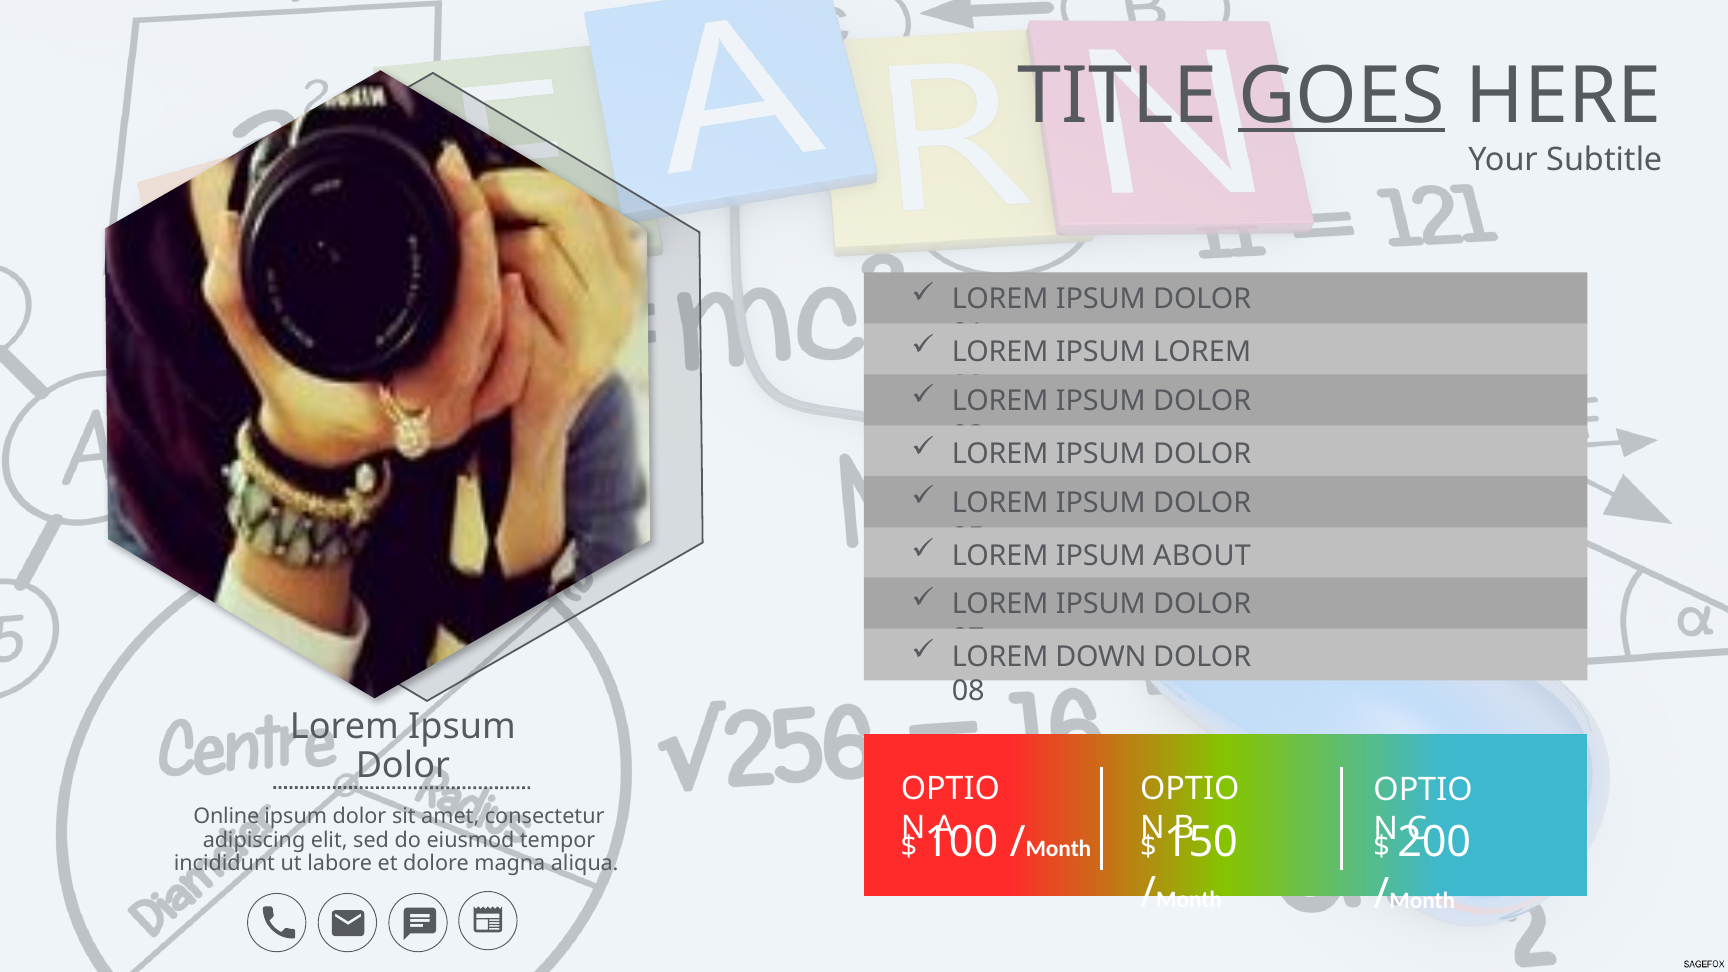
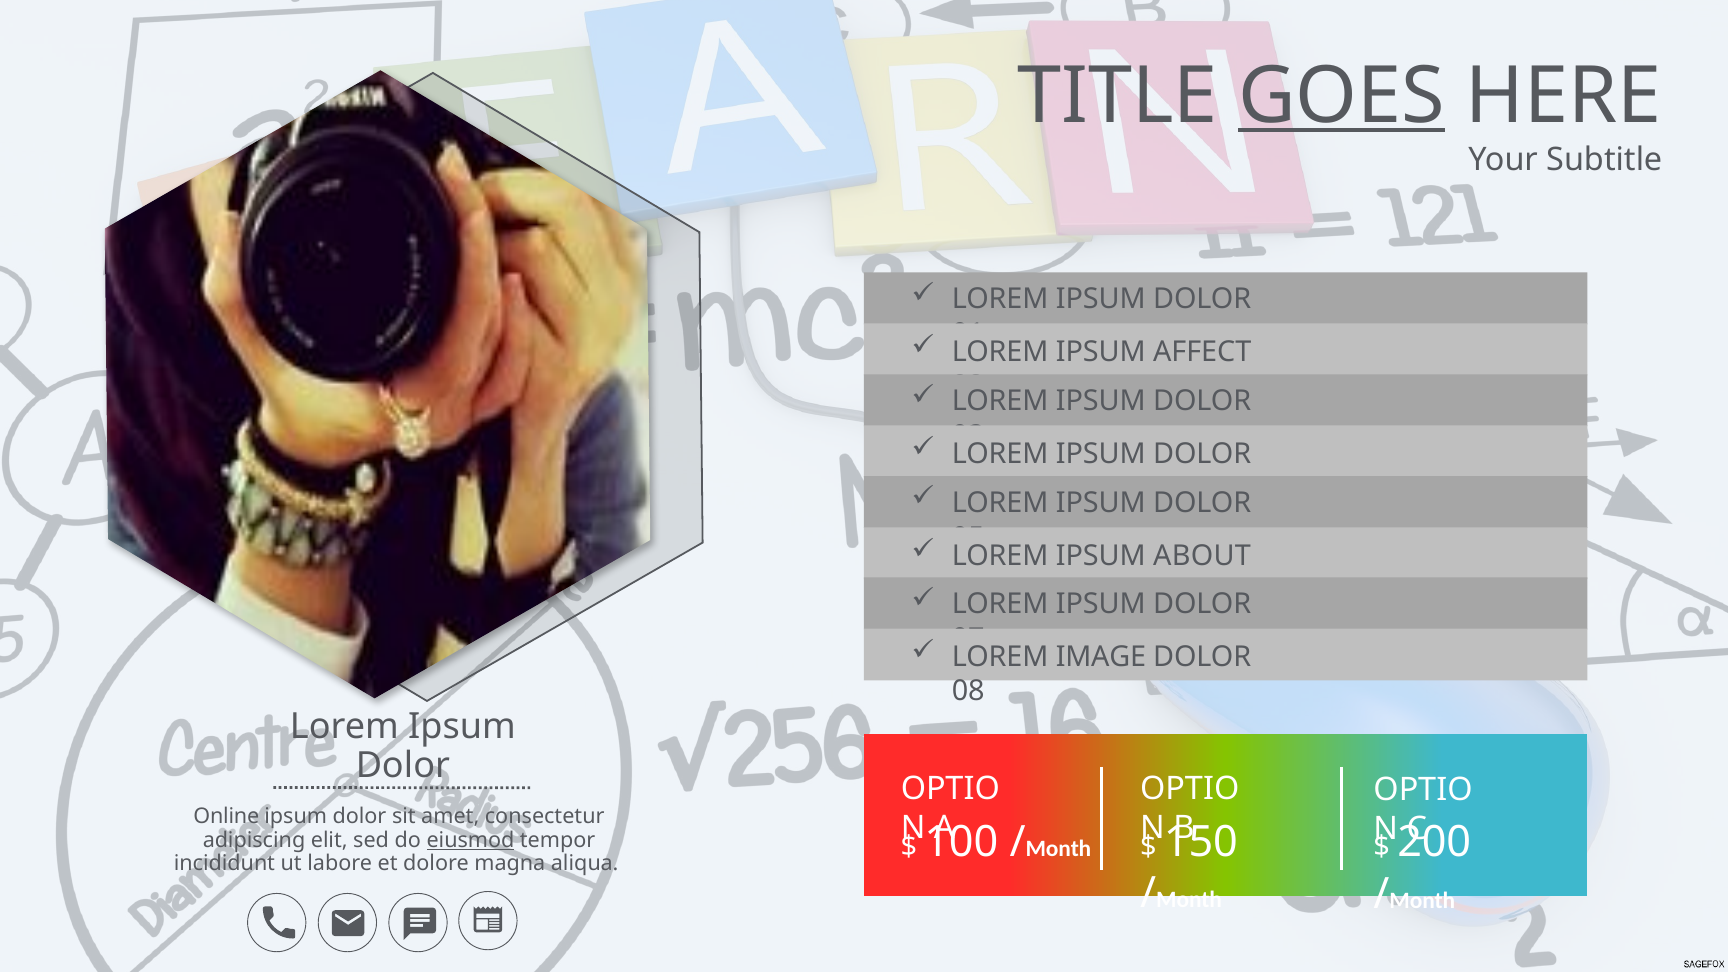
IPSUM LOREM: LOREM -> AFFECT
DOWN: DOWN -> IMAGE
eiusmod underline: none -> present
